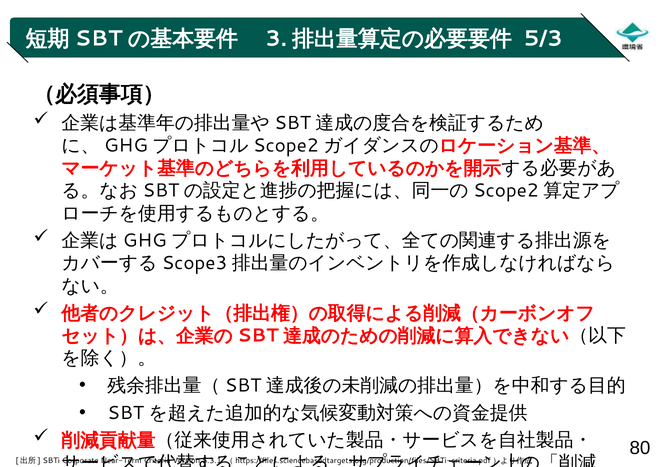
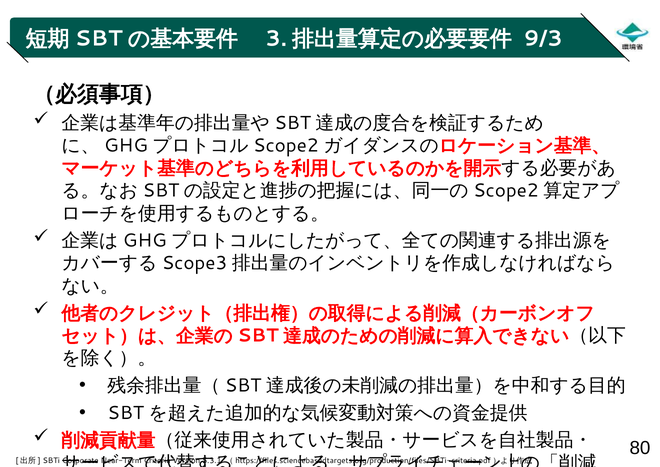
5/3: 5/3 -> 9/3
